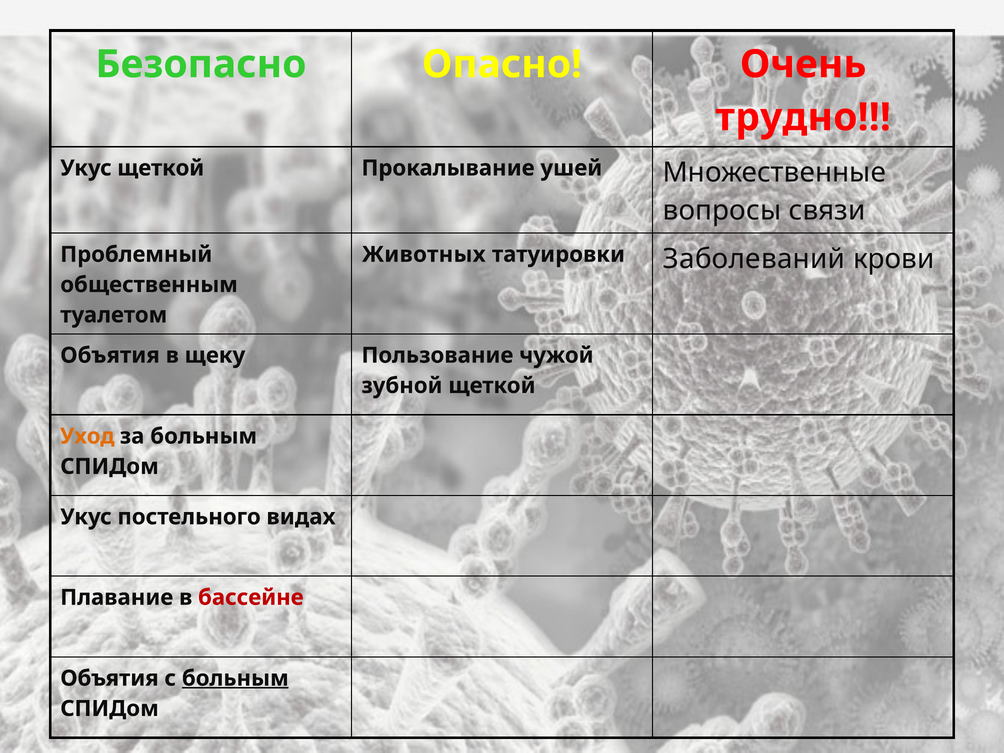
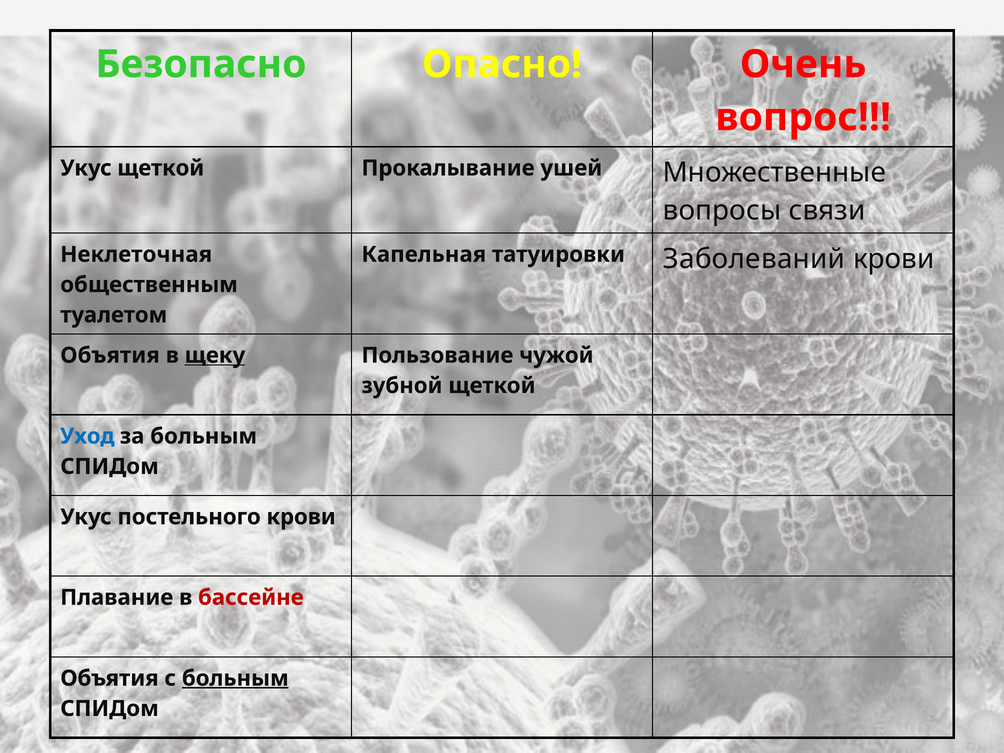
трудно: трудно -> вопрос
Проблемный: Проблемный -> Неклеточная
Животных: Животных -> Капельная
щеку underline: none -> present
Уход colour: orange -> blue
постельного видах: видах -> крови
